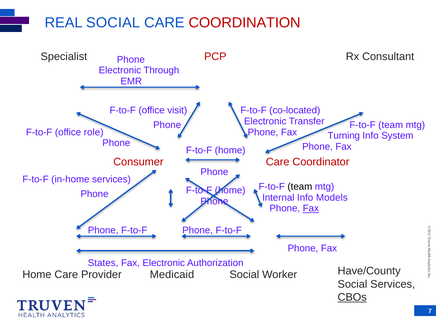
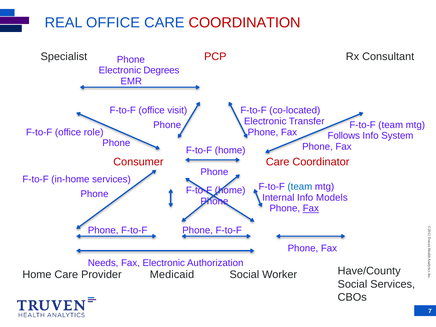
REAL SOCIAL: SOCIAL -> OFFICE
Through: Through -> Degrees
Turning: Turning -> Follows
team at (300, 187) colour: black -> blue
States: States -> Needs
CBOs underline: present -> none
